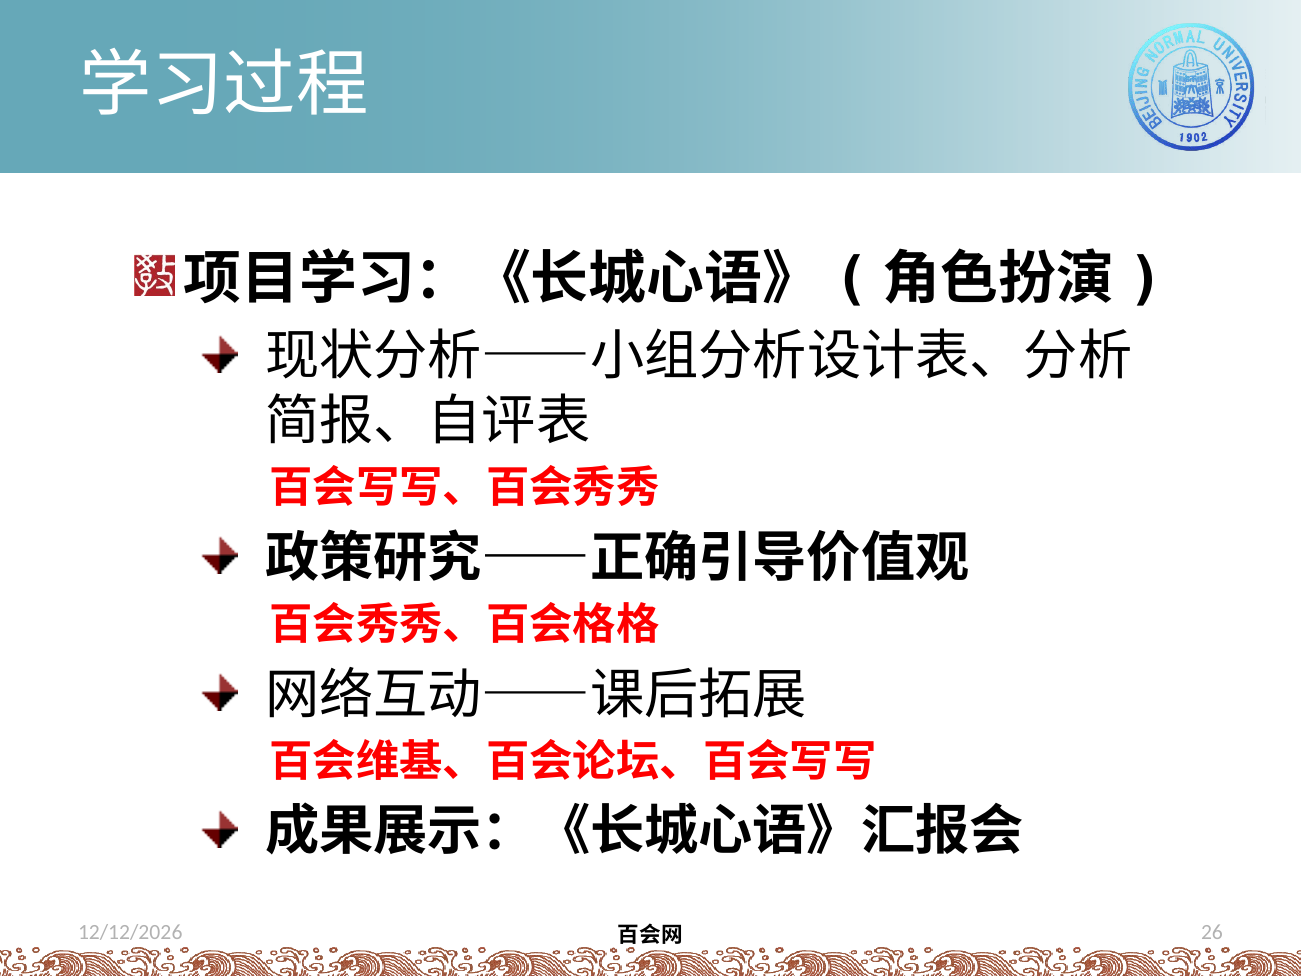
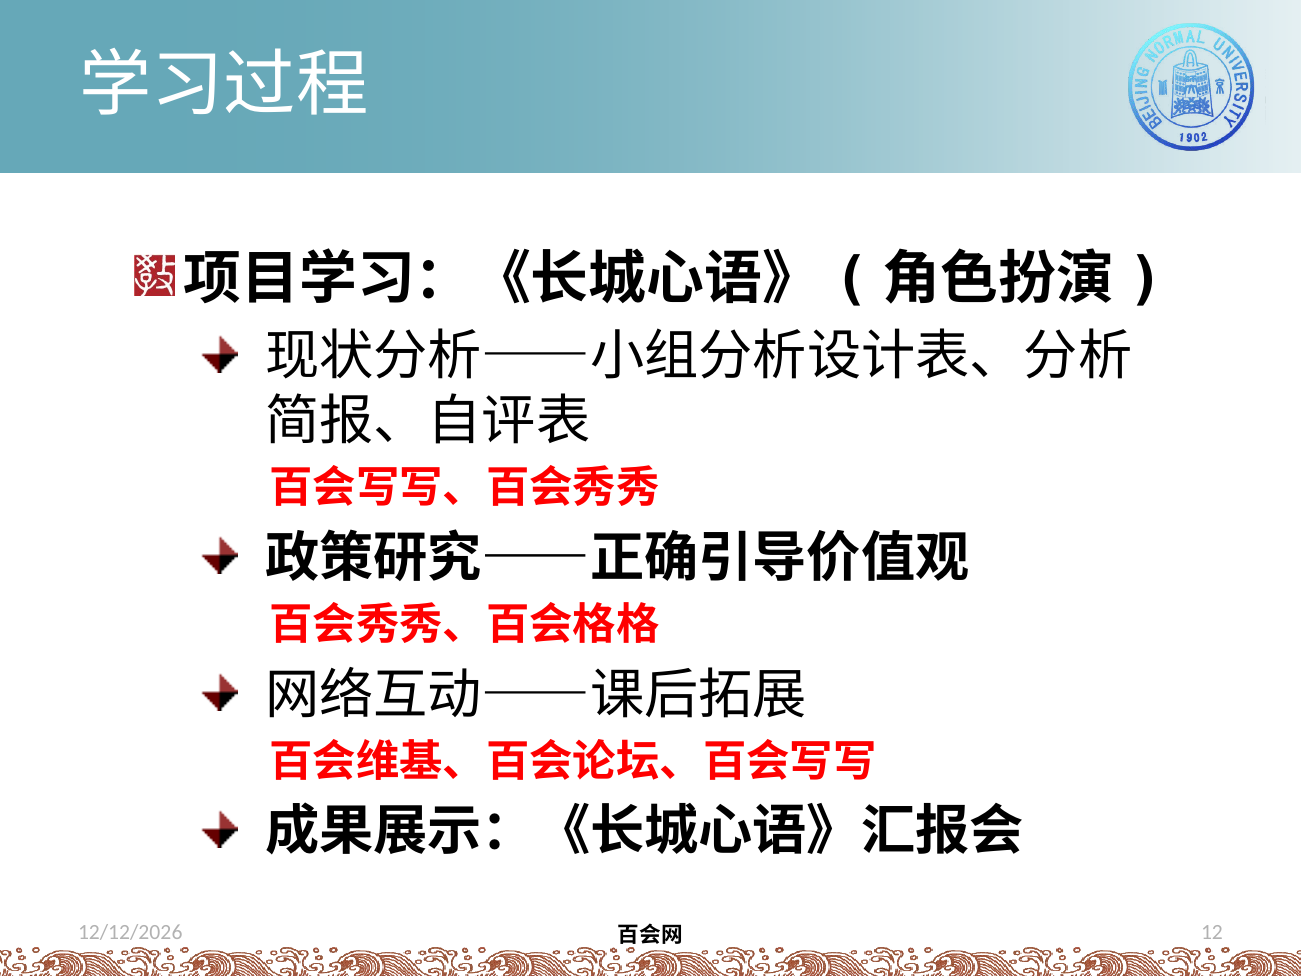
26: 26 -> 12
